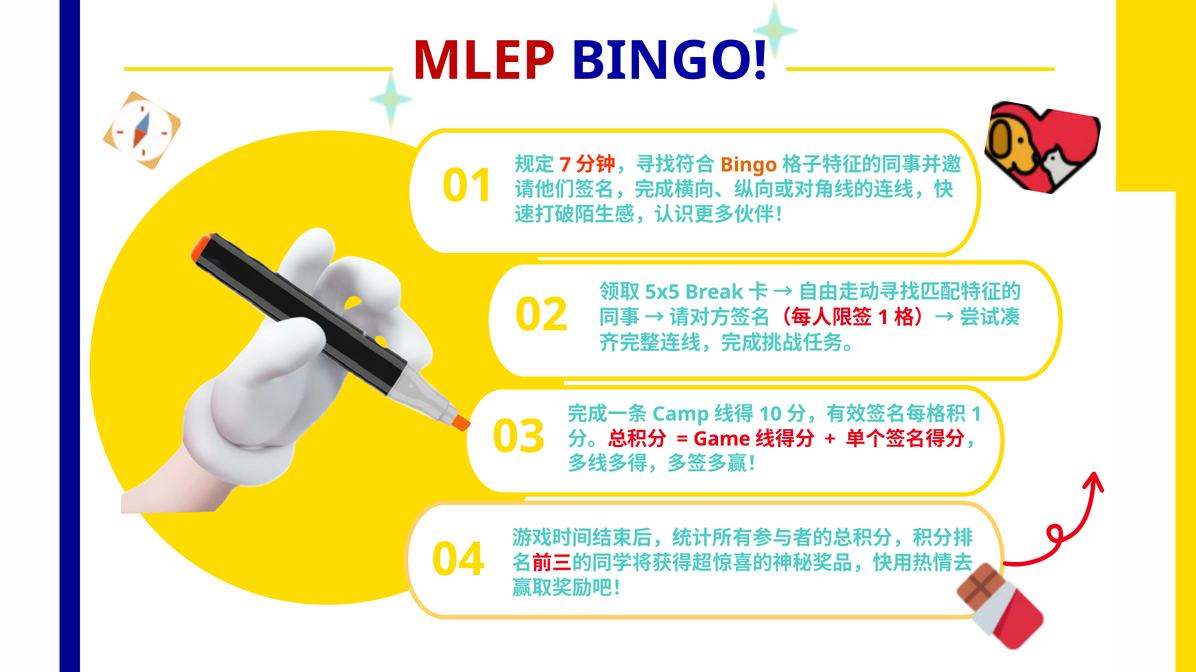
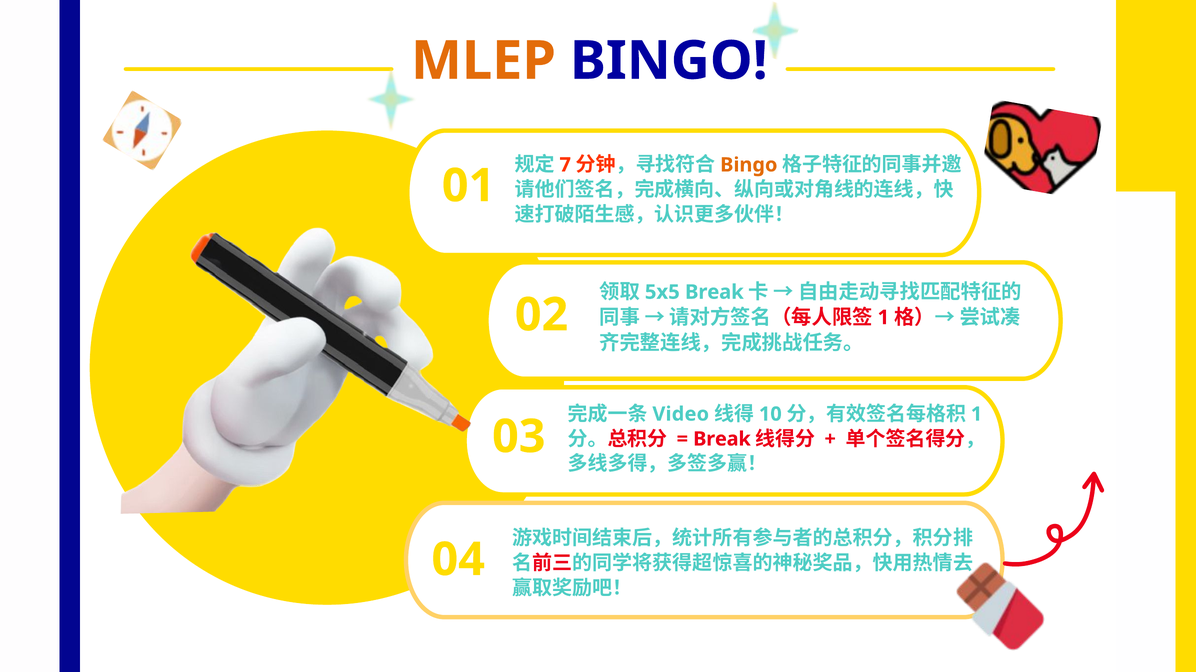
MLEP colour: red -> orange
Camp: Camp -> Video
Game at (722, 439): Game -> Break
